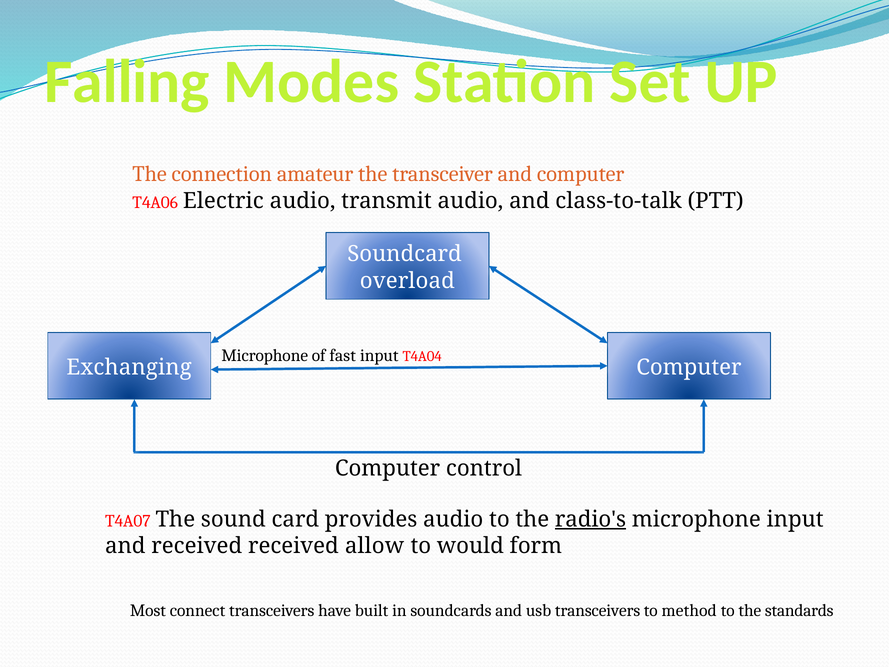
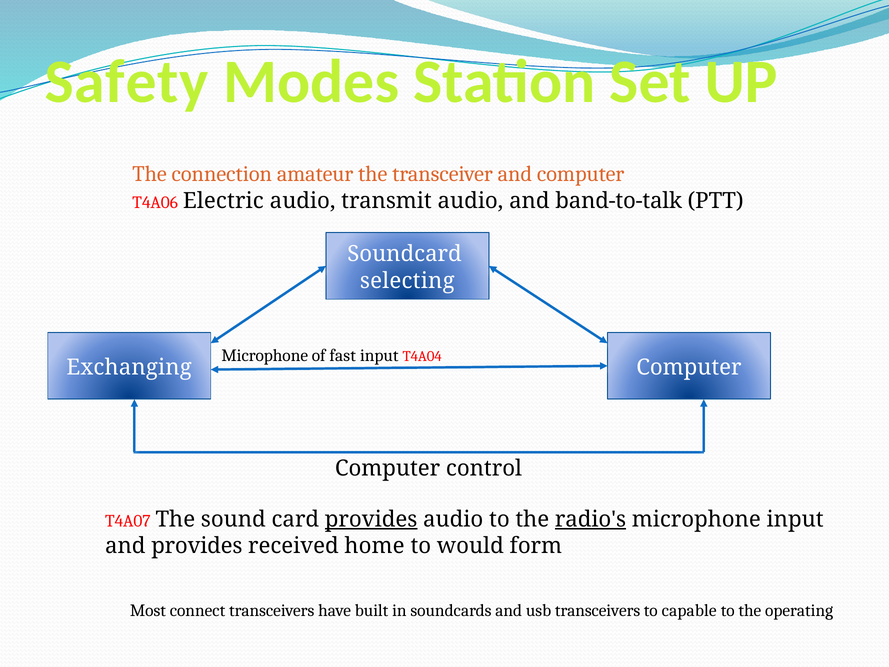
Falling: Falling -> Safety
class-to-talk: class-to-talk -> band-to-talk
overload: overload -> selecting
provides at (371, 519) underline: none -> present
and received: received -> provides
allow: allow -> home
method: method -> capable
standards: standards -> operating
